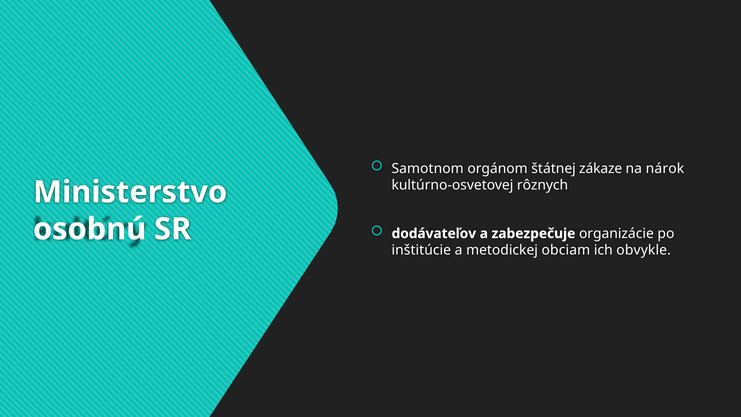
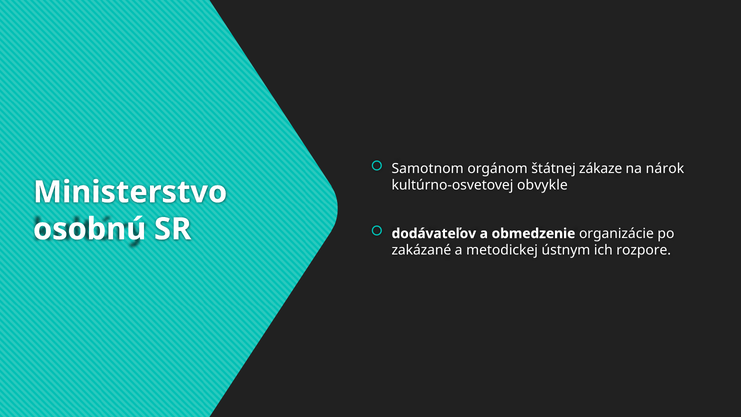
rôznych: rôznych -> obvykle
zabezpečuje: zabezpečuje -> obmedzenie
inštitúcie: inštitúcie -> zakázané
obciam: obciam -> ústnym
obvykle: obvykle -> rozpore
